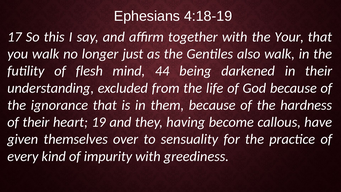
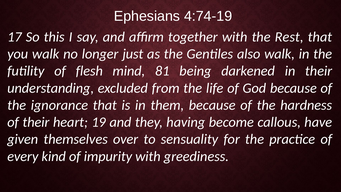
4:18-19: 4:18-19 -> 4:74-19
Your: Your -> Rest
44: 44 -> 81
